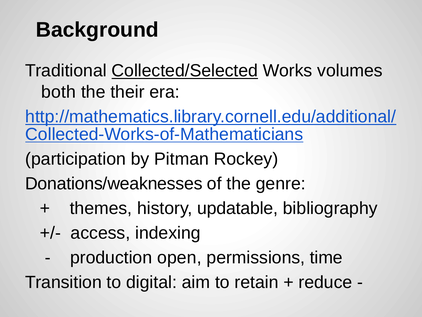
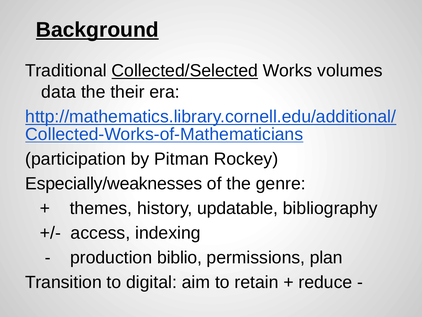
Background underline: none -> present
both: both -> data
Donations/weaknesses: Donations/weaknesses -> Especially/weaknesses
open: open -> biblio
time: time -> plan
